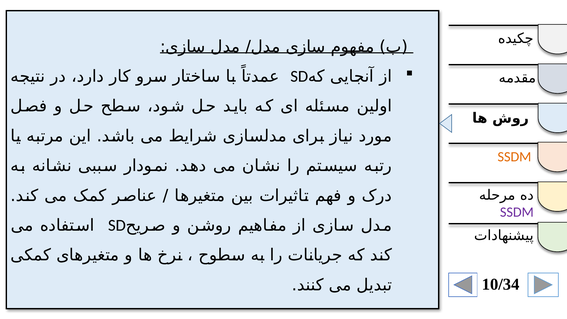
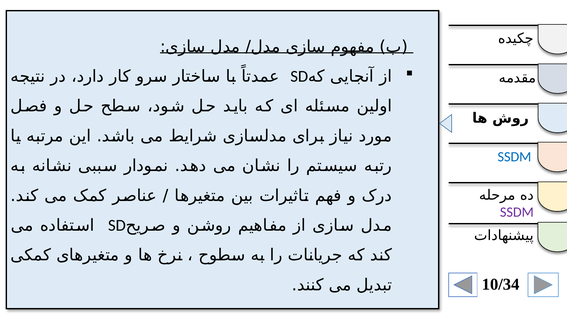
SSDM at (514, 157) colour: orange -> blue
